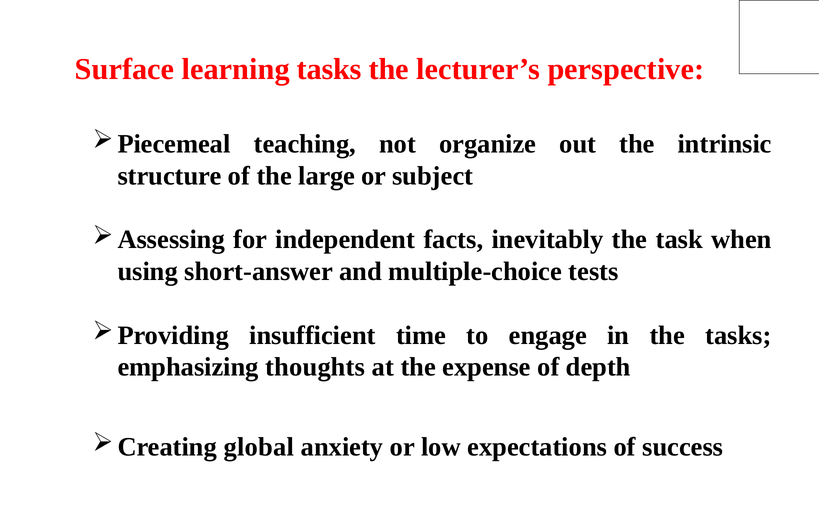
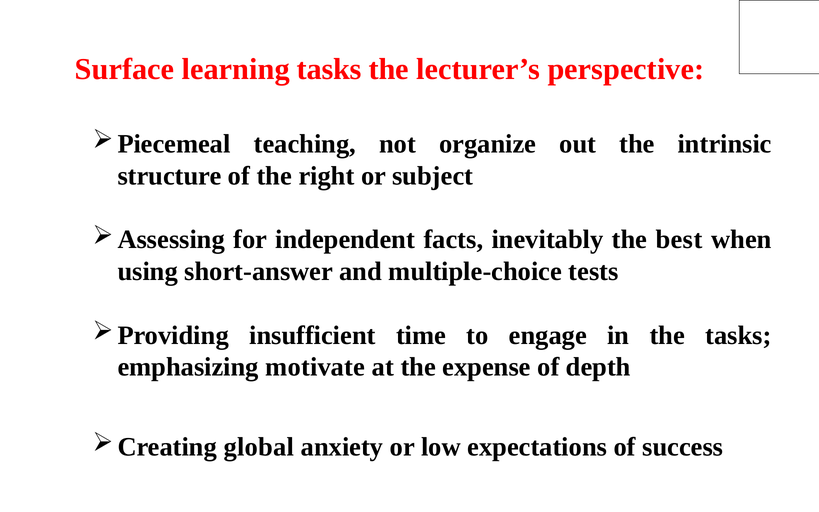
large: large -> right
task: task -> best
thoughts: thoughts -> motivate
